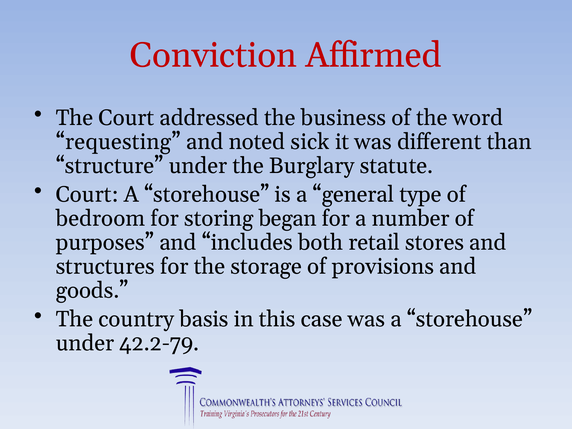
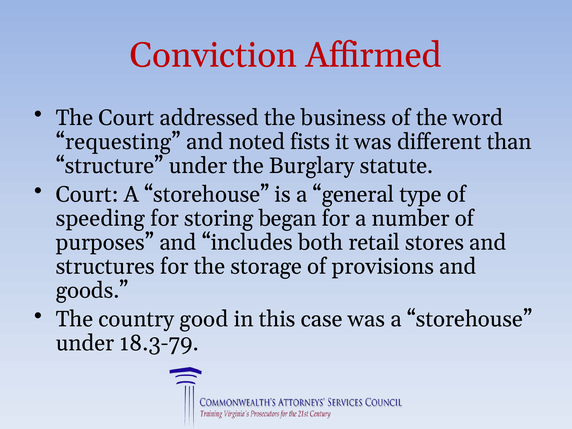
sick: sick -> fists
bedroom: bedroom -> speeding
basis: basis -> good
42.2-79: 42.2-79 -> 18.3-79
